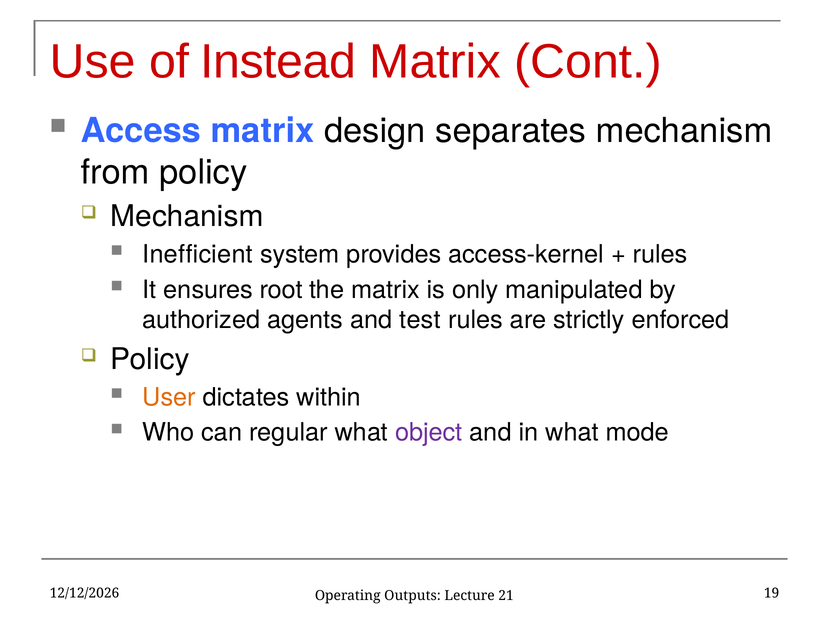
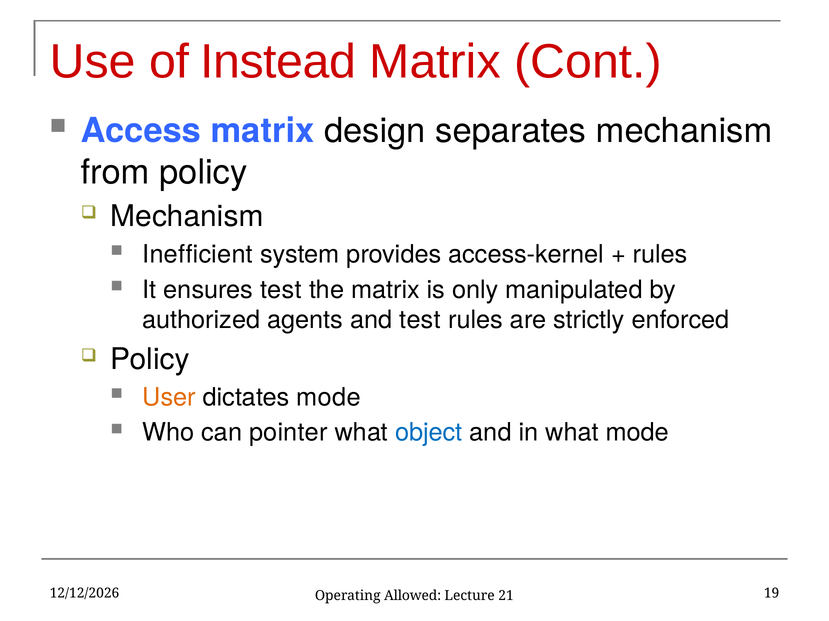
ensures root: root -> test
dictates within: within -> mode
regular: regular -> pointer
object colour: purple -> blue
Outputs: Outputs -> Allowed
